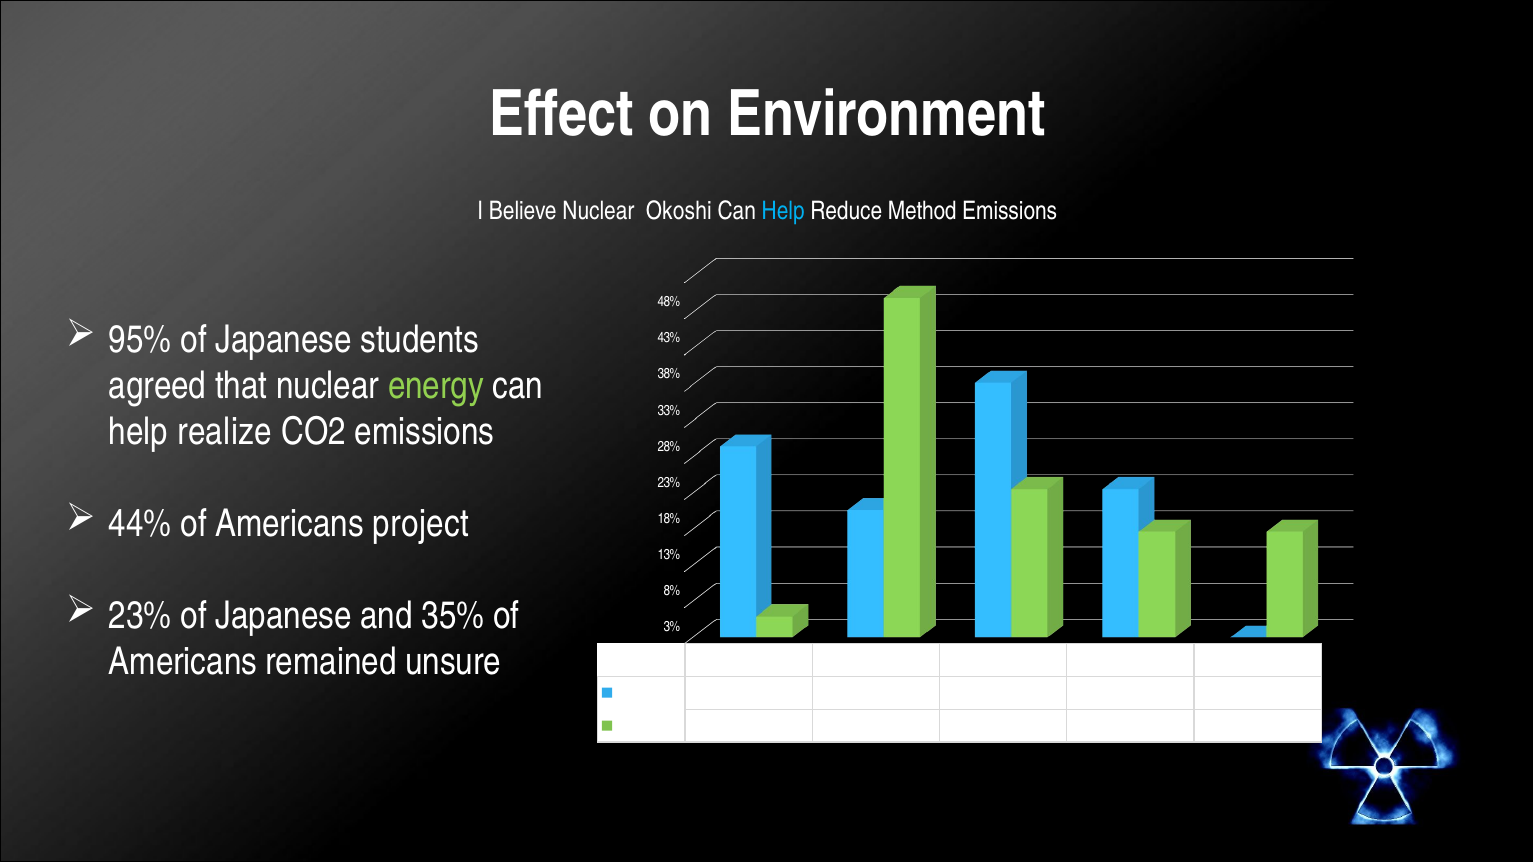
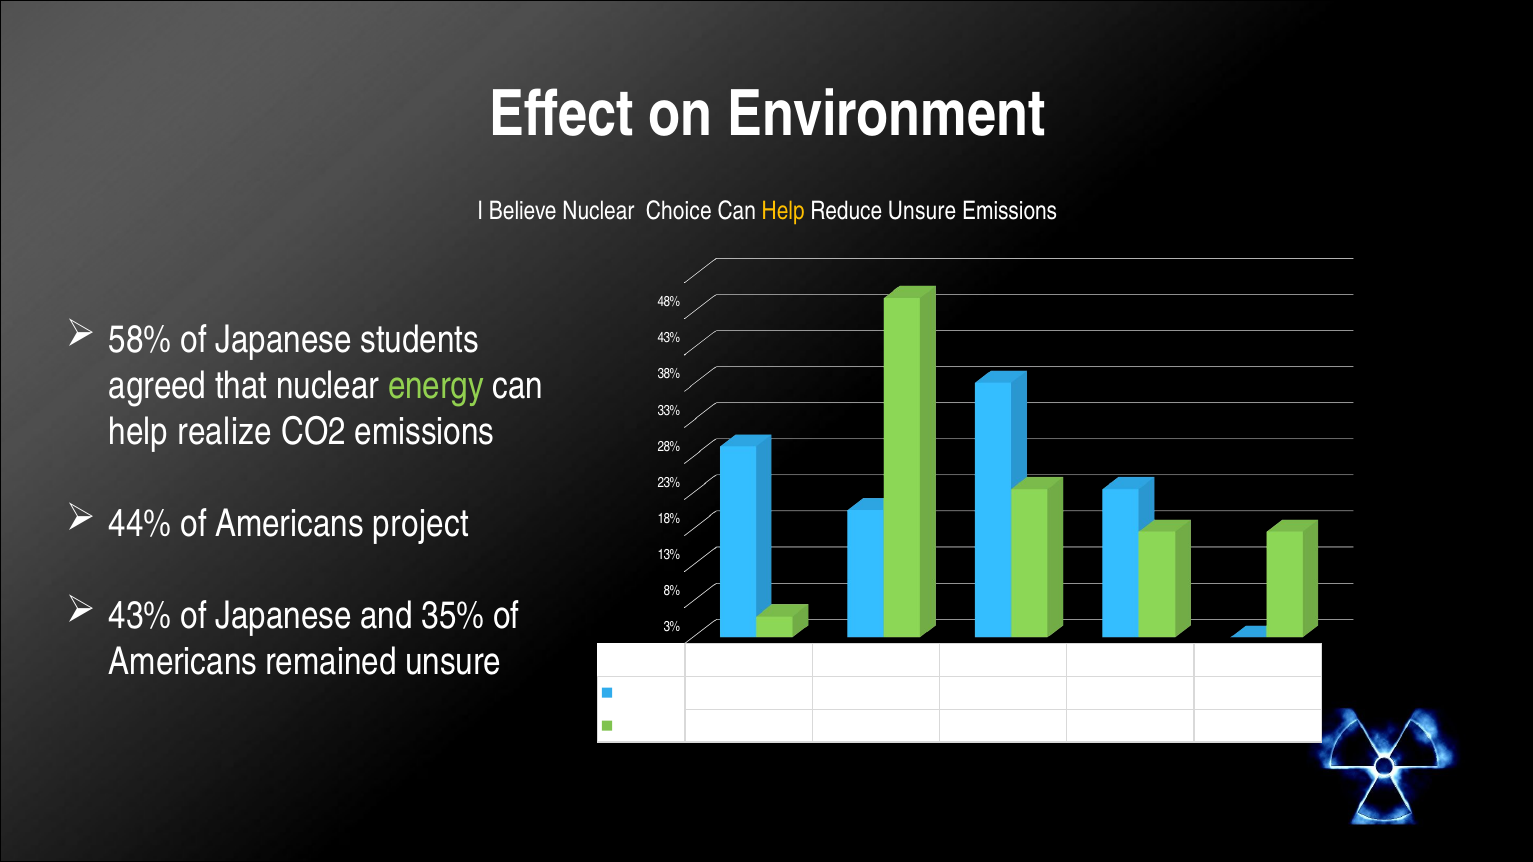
Okoshi: Okoshi -> Choice
Help at (783, 211) colour: light blue -> yellow
Reduce Method: Method -> Unsure
95%: 95% -> 58%
23% at (140, 616): 23% -> 43%
